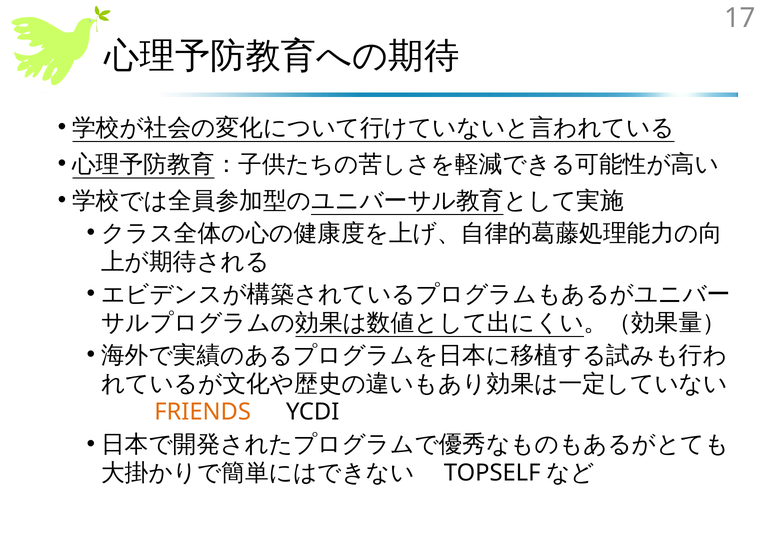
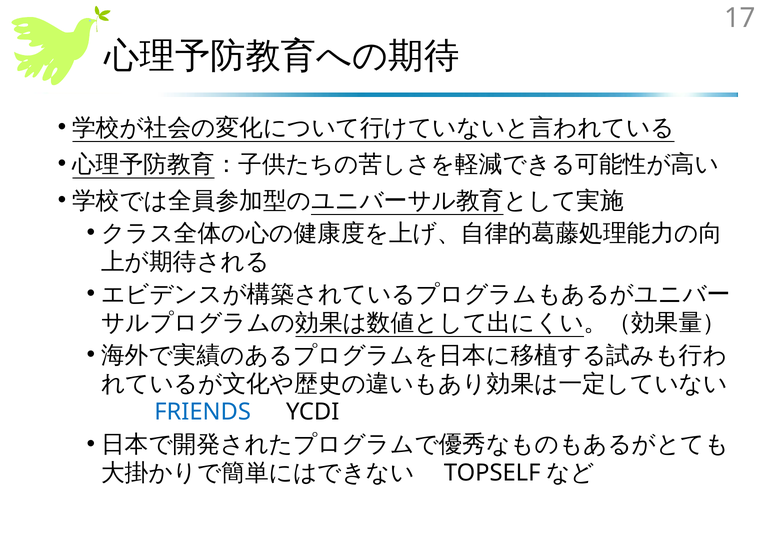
FRIENDS colour: orange -> blue
